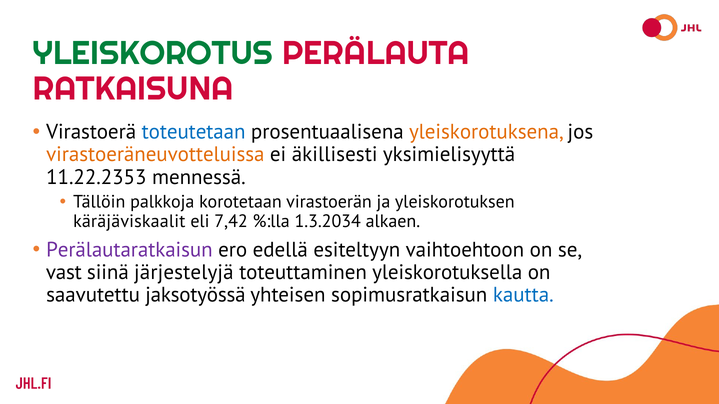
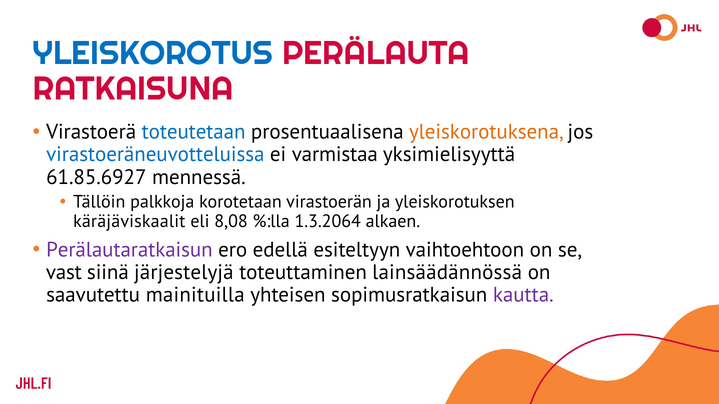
YLEISKOROTUS colour: green -> blue
virastoeräneuvotteluissa colour: orange -> blue
äkillisesti: äkillisesti -> varmistaa
11.22.2353: 11.22.2353 -> 61.85.6927
7,42: 7,42 -> 8,08
1.3.2034: 1.3.2034 -> 1.3.2064
yleiskorotuksella: yleiskorotuksella -> lainsäädännössä
jaksotyössä: jaksotyössä -> mainituilla
kautta colour: blue -> purple
